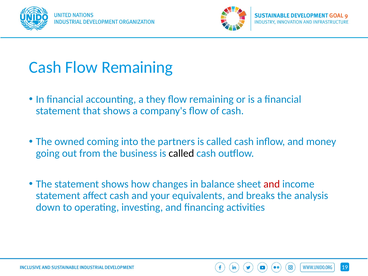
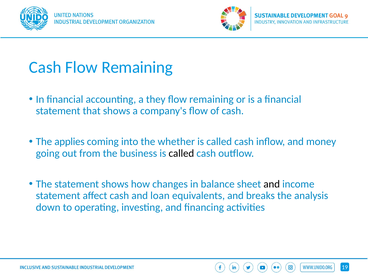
owned: owned -> applies
partners: partners -> whether
and at (272, 184) colour: red -> black
your: your -> loan
